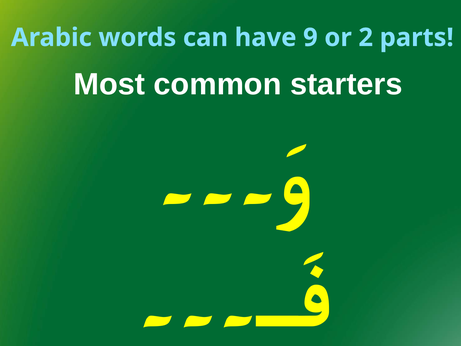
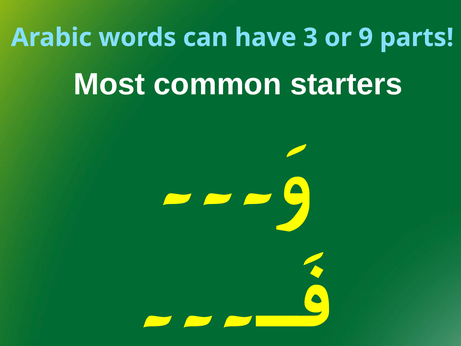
9: 9 -> 3
2: 2 -> 9
